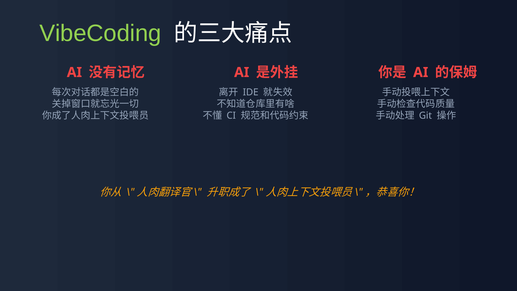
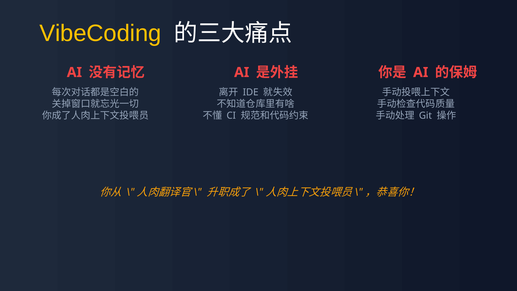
VibeCoding colour: light green -> yellow
